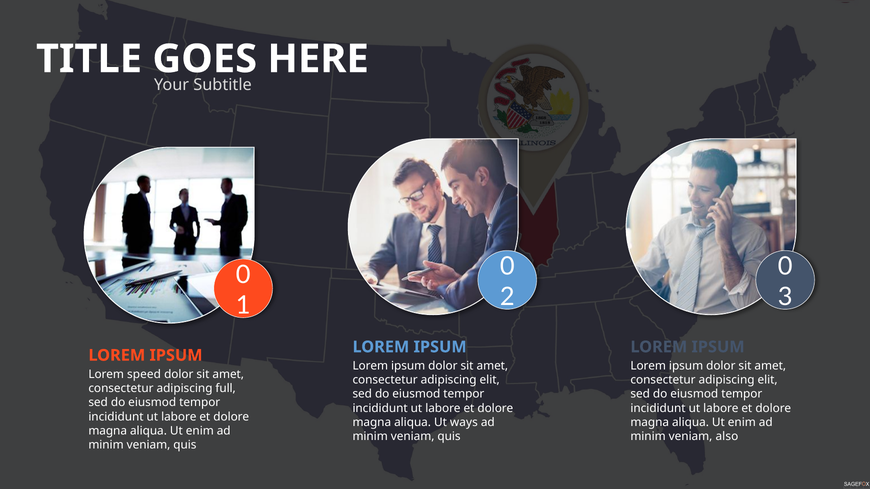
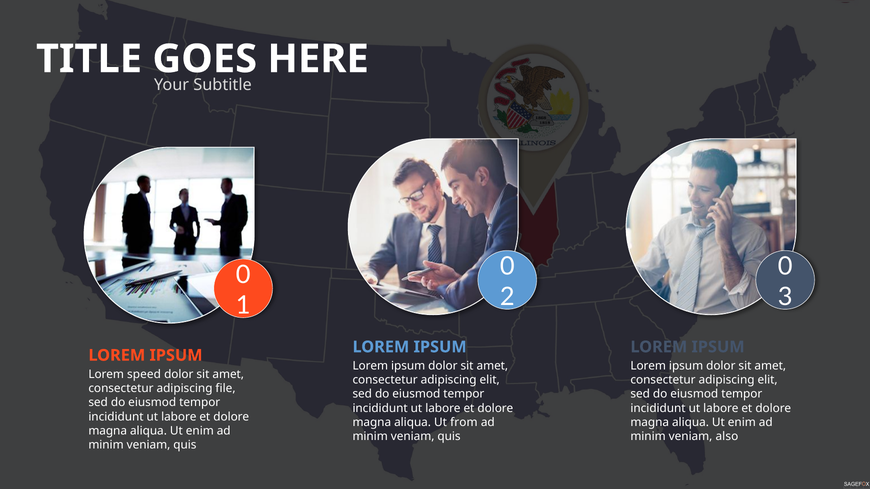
full: full -> file
ways: ways -> from
